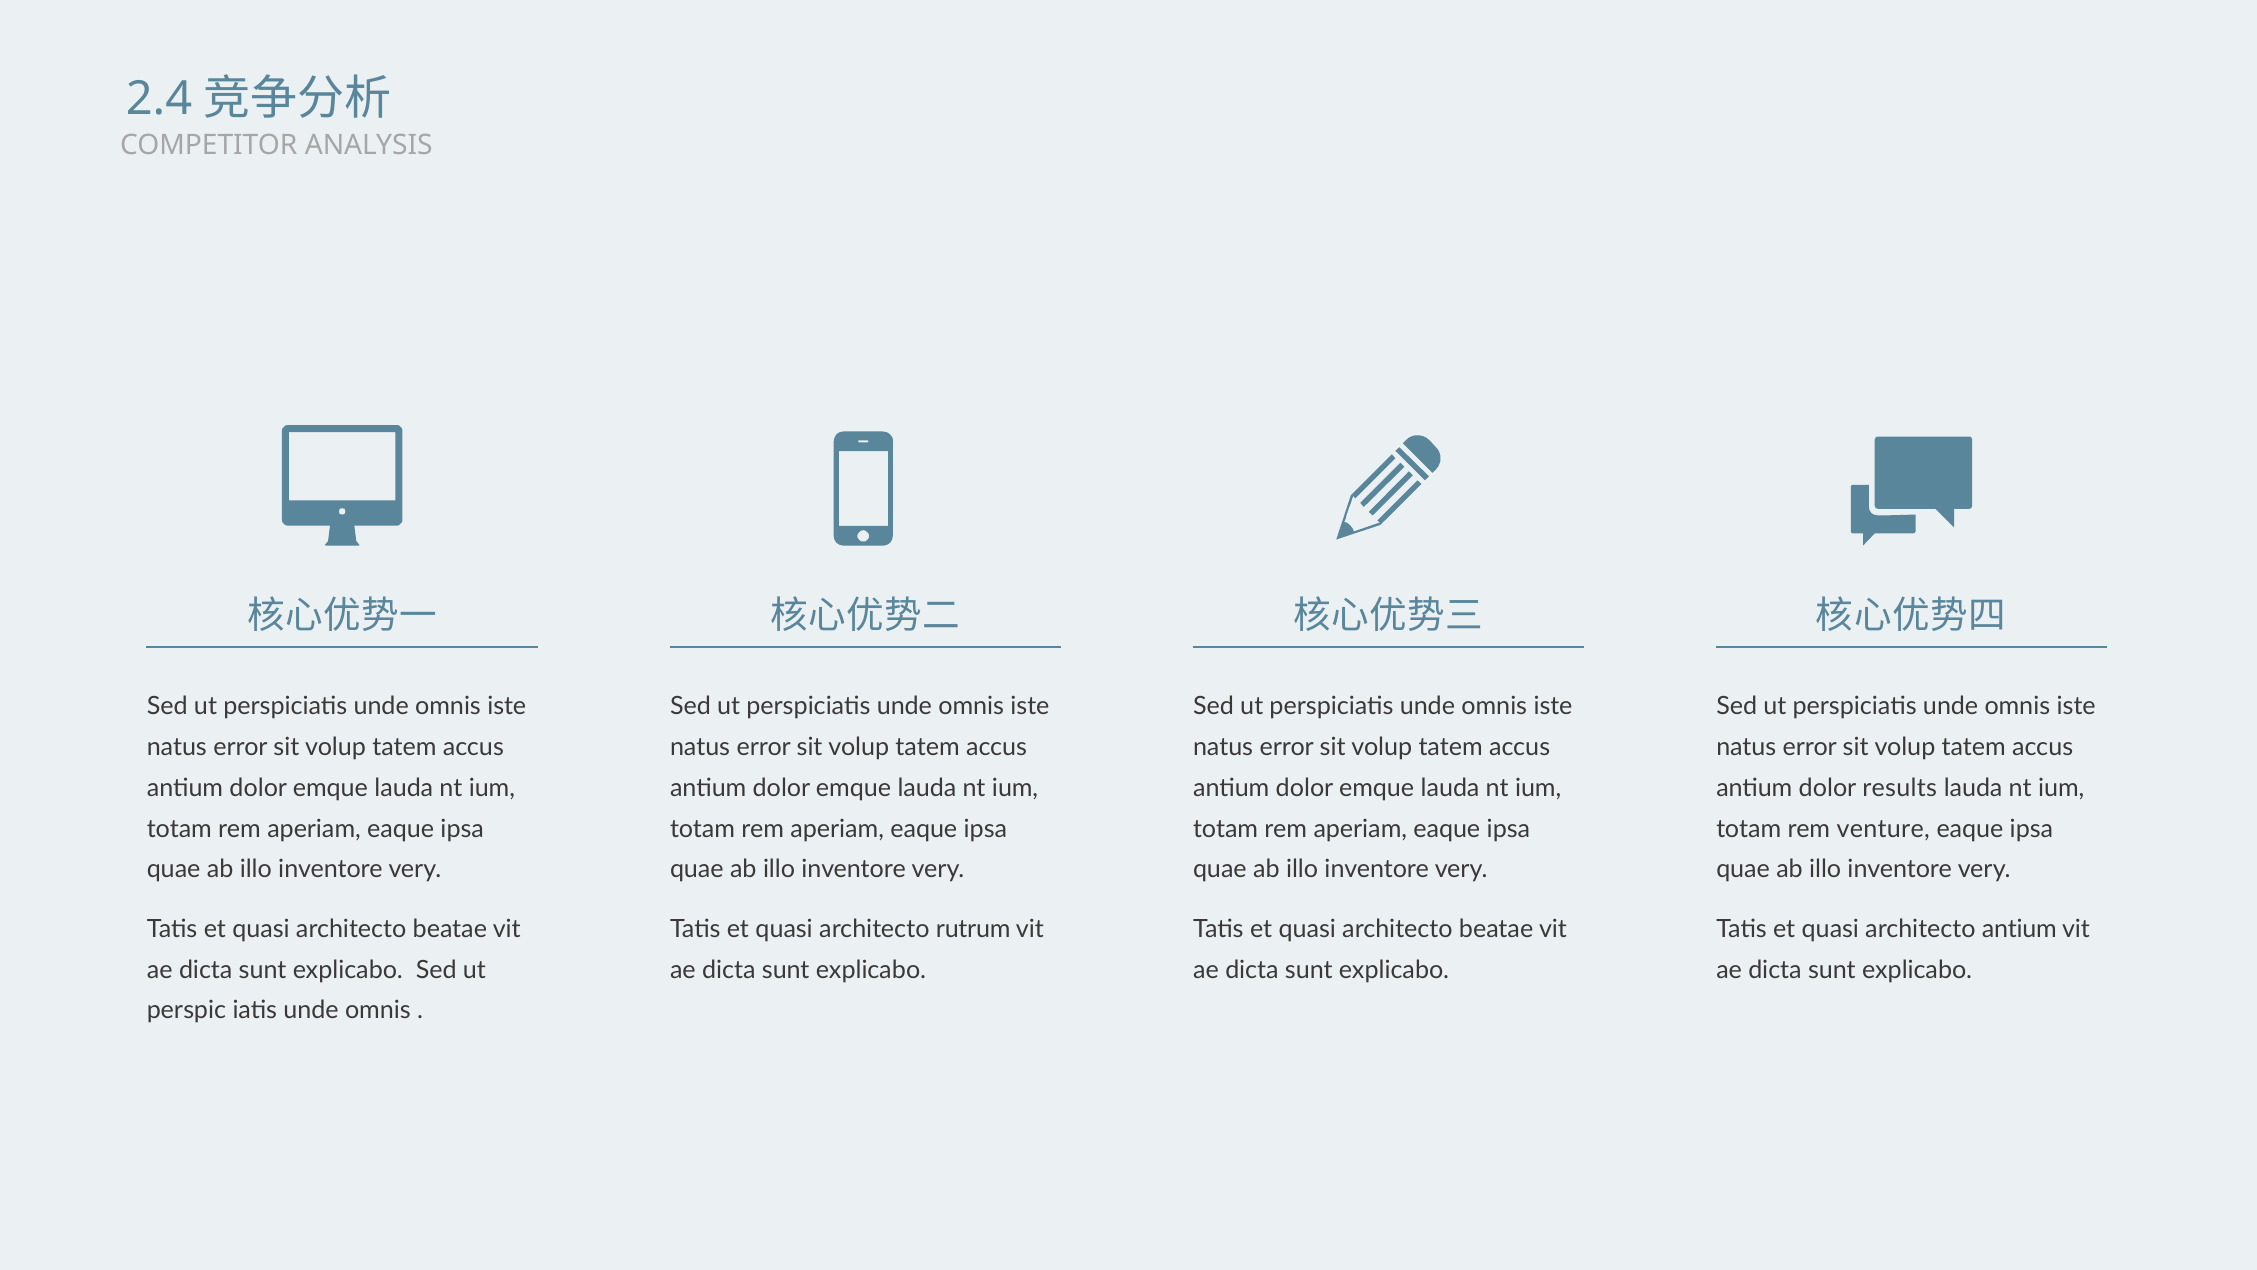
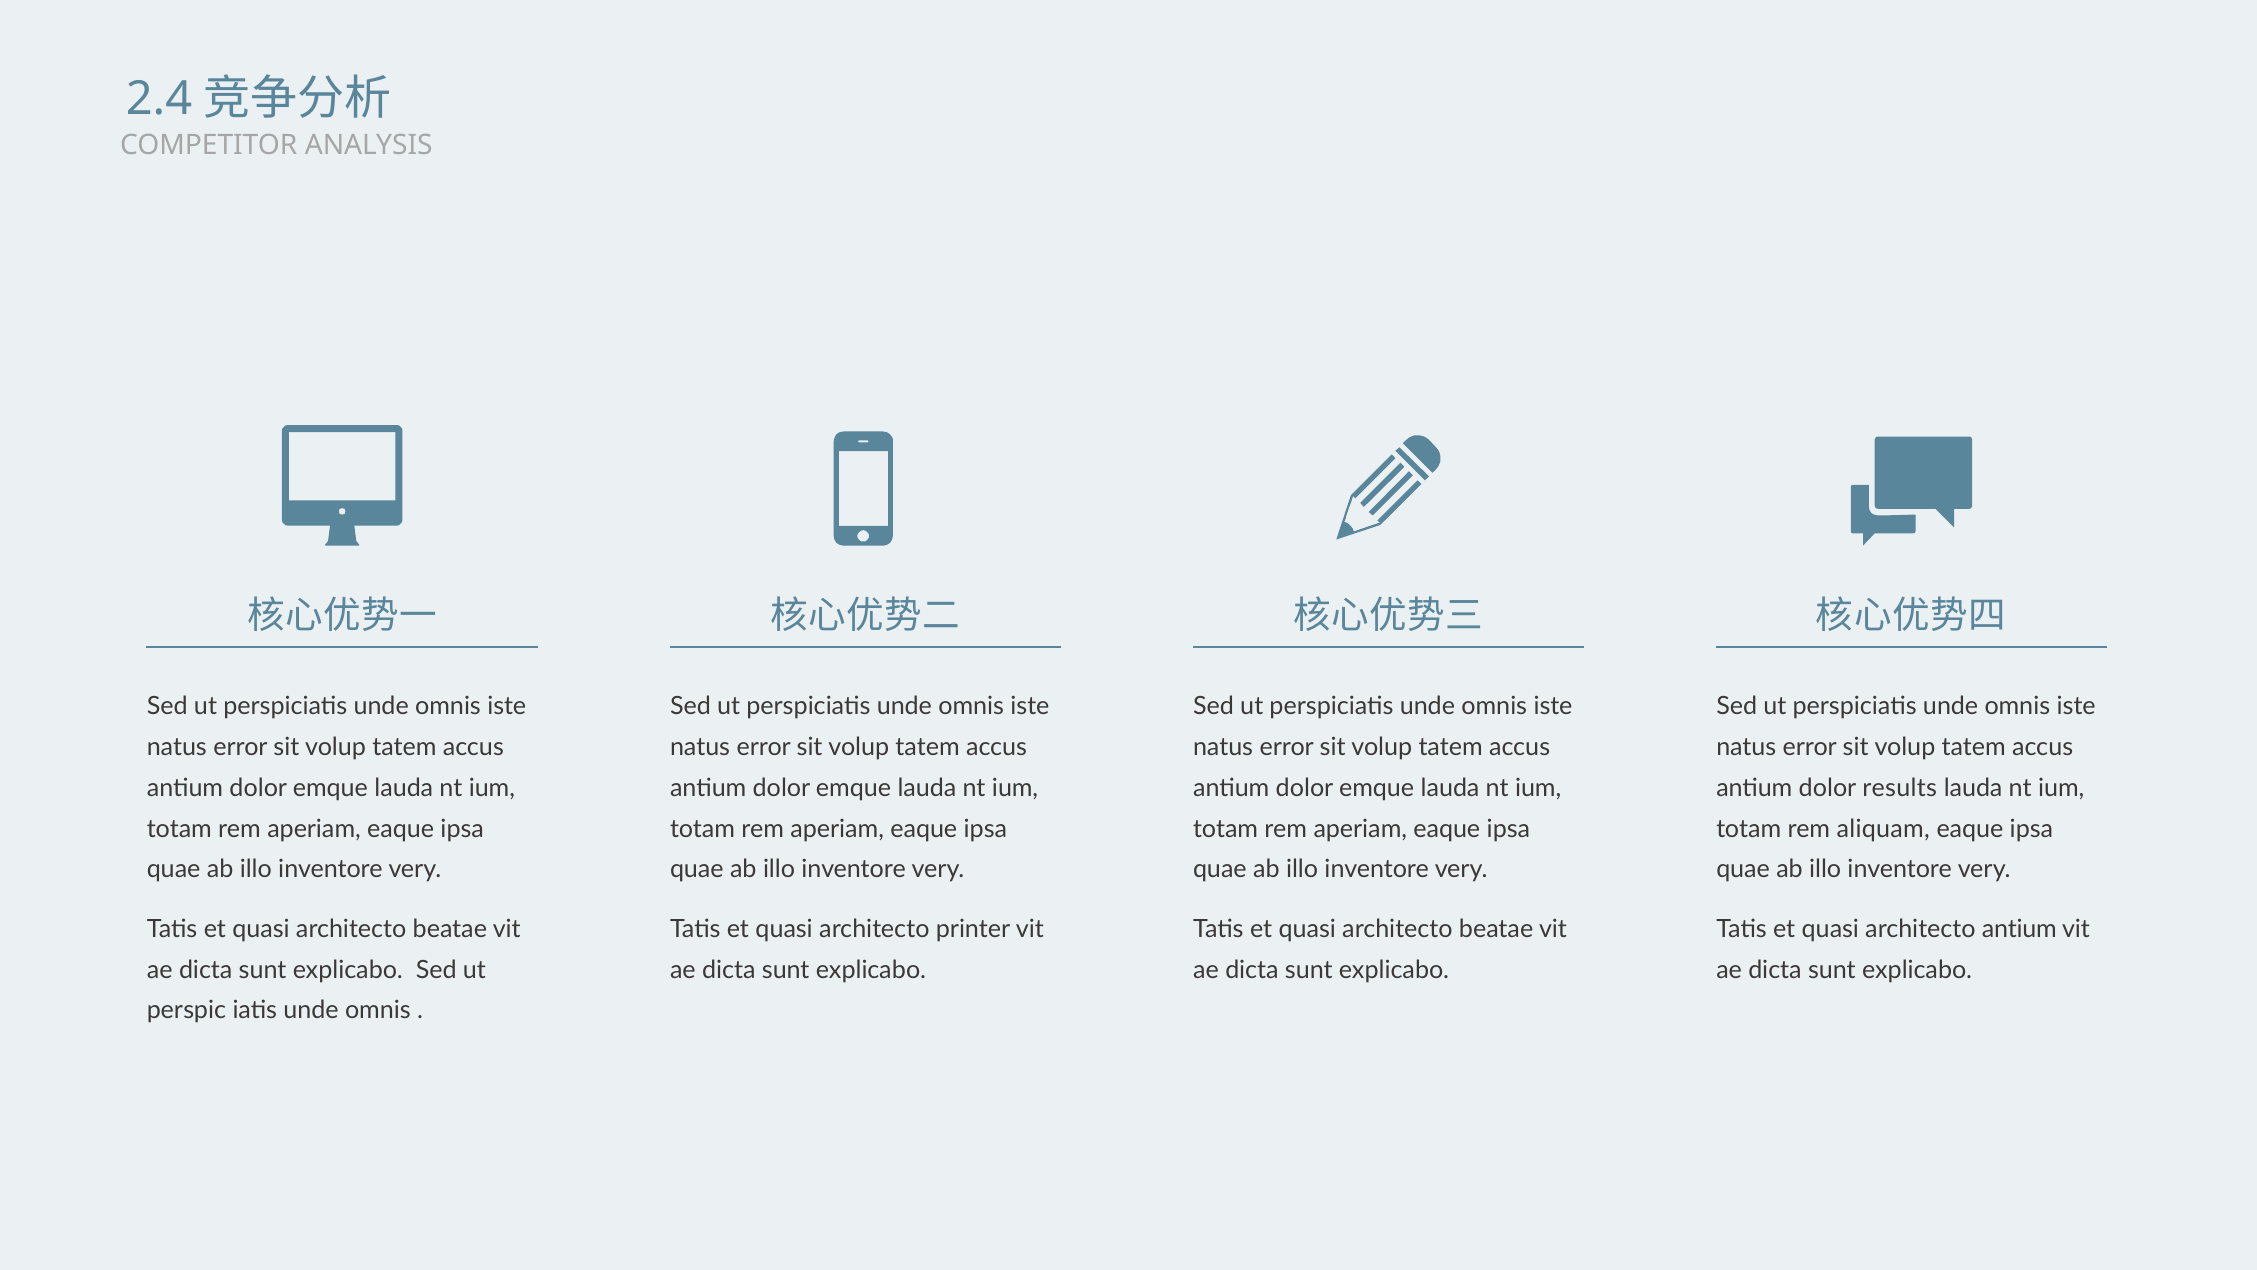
venture: venture -> aliquam
rutrum: rutrum -> printer
